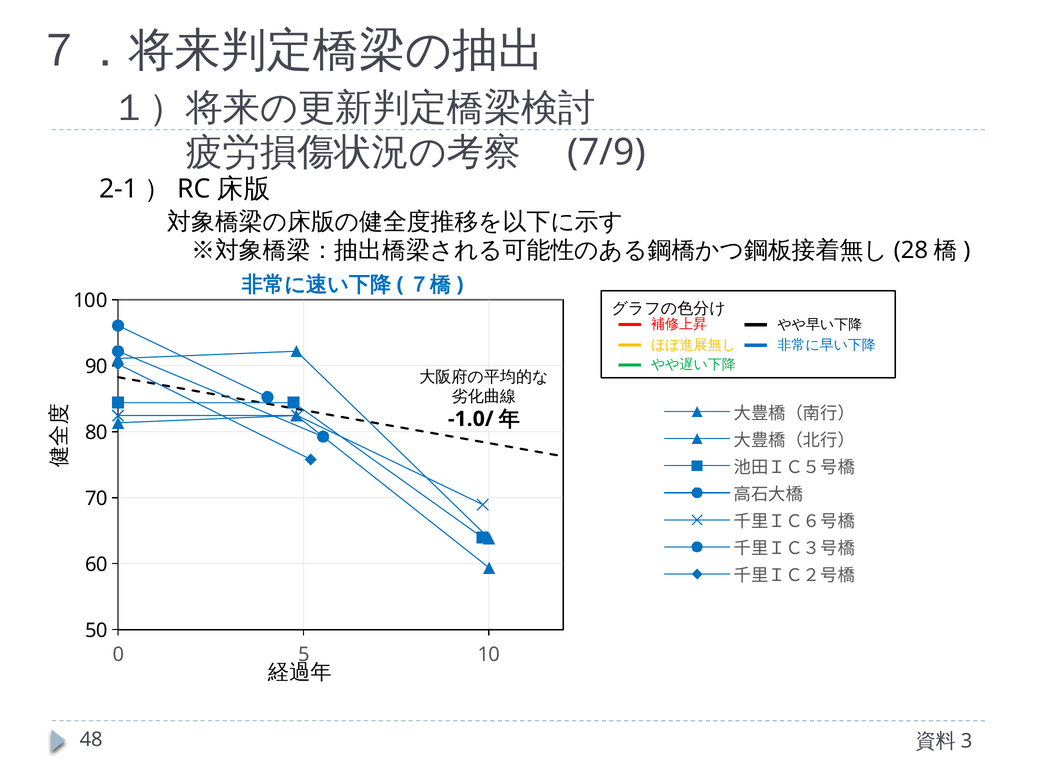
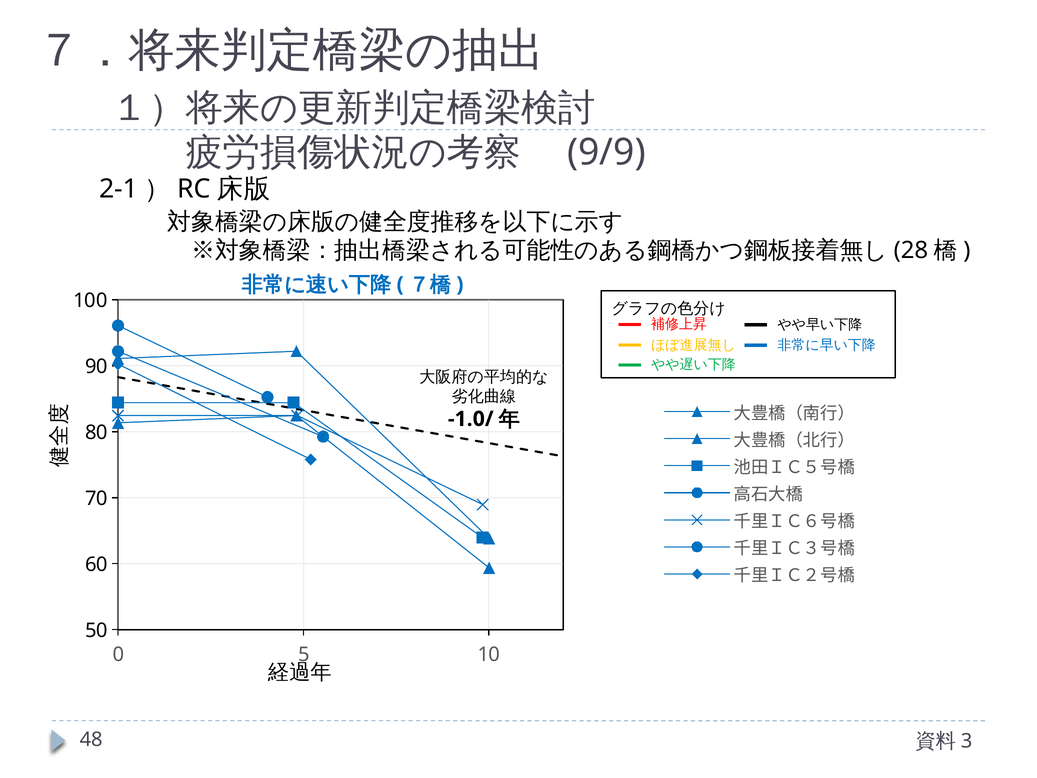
7/9: 7/9 -> 9/9
